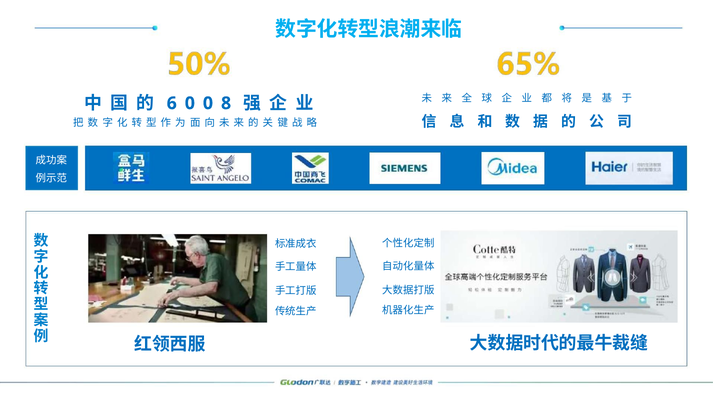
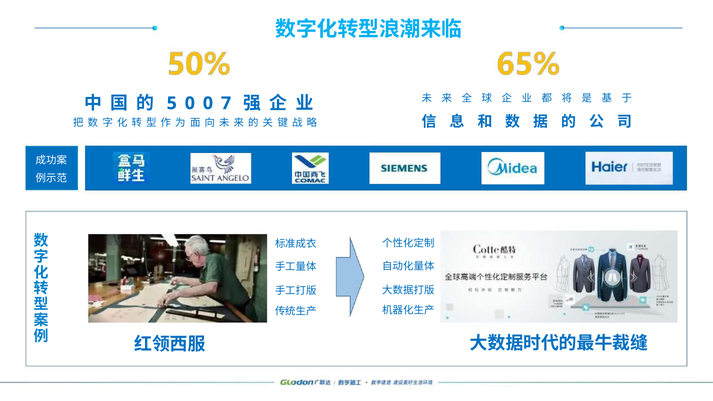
6: 6 -> 5
8: 8 -> 7
